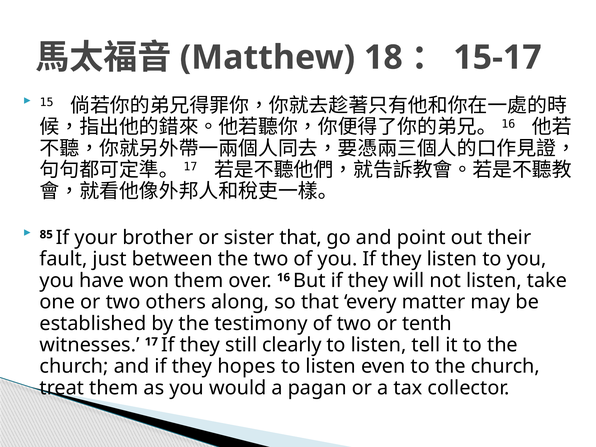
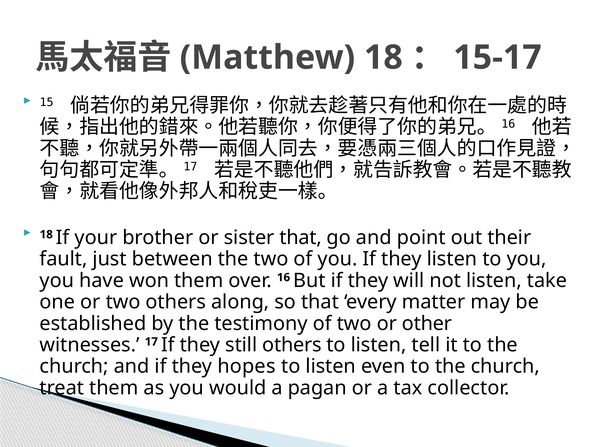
85 at (46, 234): 85 -> 18
tenth: tenth -> other
still clearly: clearly -> others
